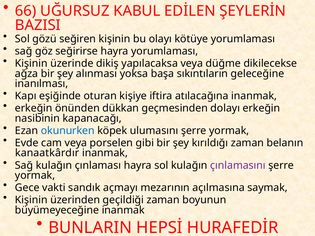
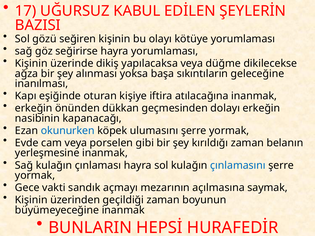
66: 66 -> 17
kanaatkârdır: kanaatkârdır -> yerleşmesine
çınlamasını colour: purple -> blue
